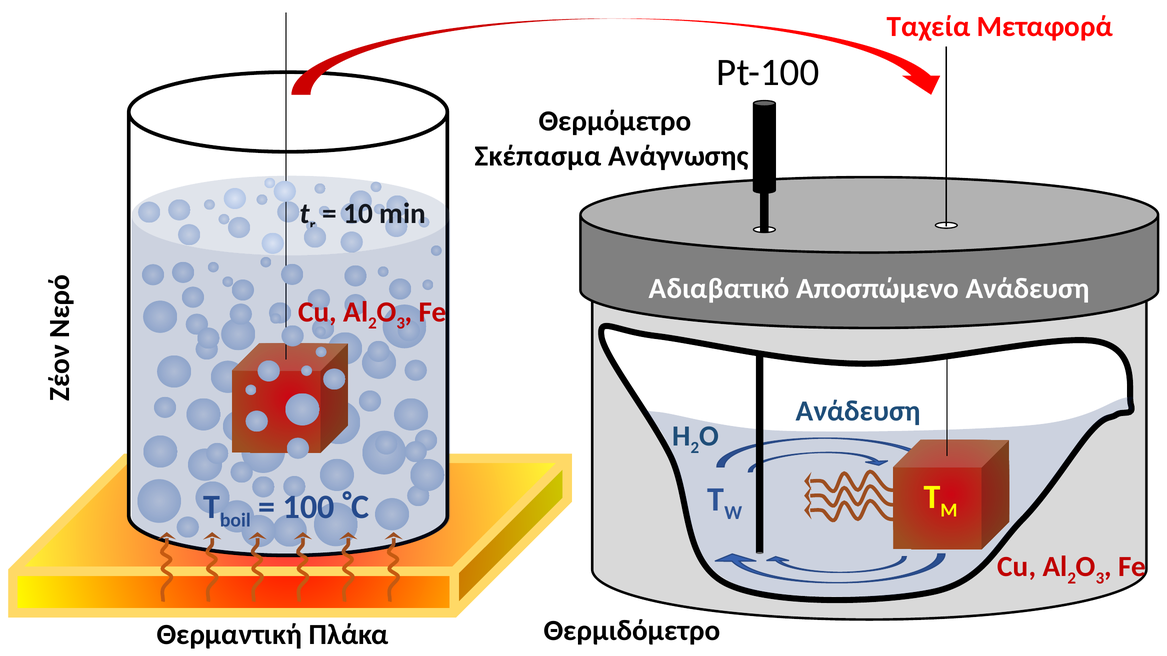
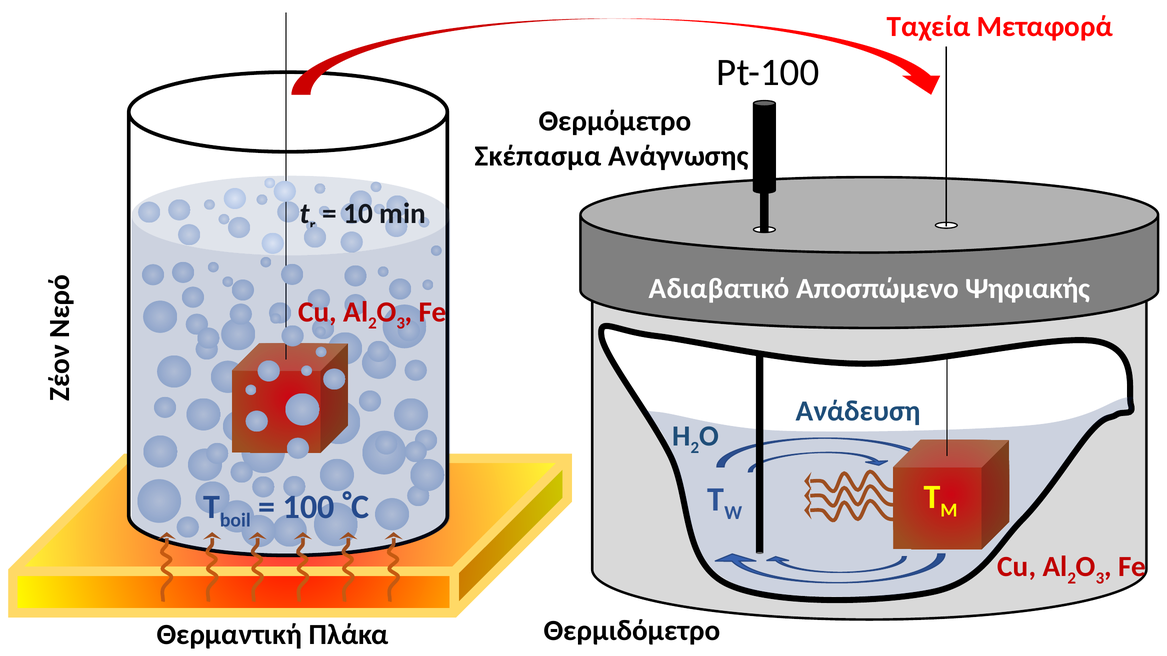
Αποσπώμενο Ανάδευση: Ανάδευση -> Ψηφιακής
